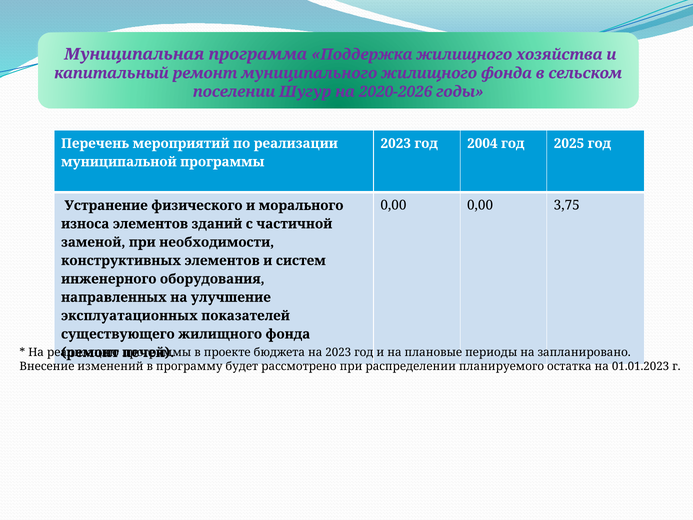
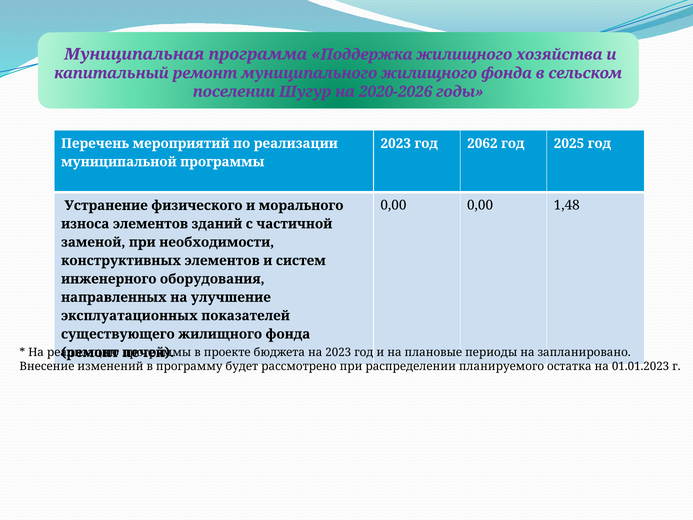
2004: 2004 -> 2062
3,75: 3,75 -> 1,48
